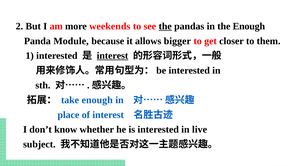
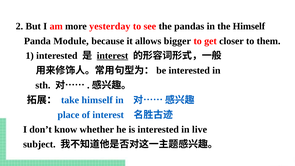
weekends: weekends -> yesterday
the at (165, 26) underline: present -> none
the Enough: Enough -> Himself
take enough: enough -> himself
